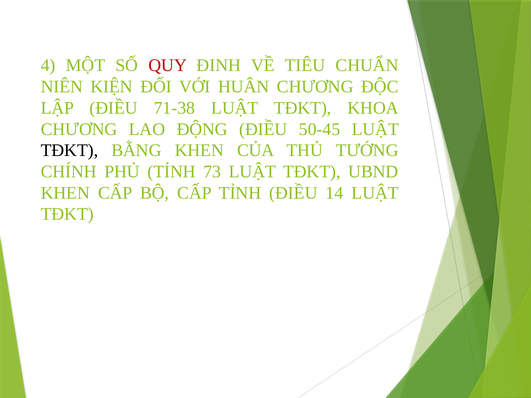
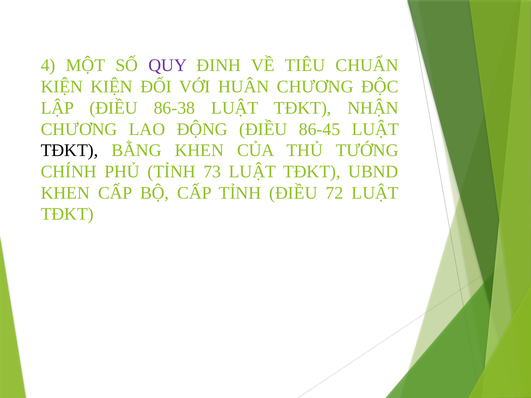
QUY colour: red -> purple
NIÊN at (62, 87): NIÊN -> KIỆN
71-38: 71-38 -> 86-38
KHOA: KHOA -> NHẬN
50-45: 50-45 -> 86-45
14: 14 -> 72
